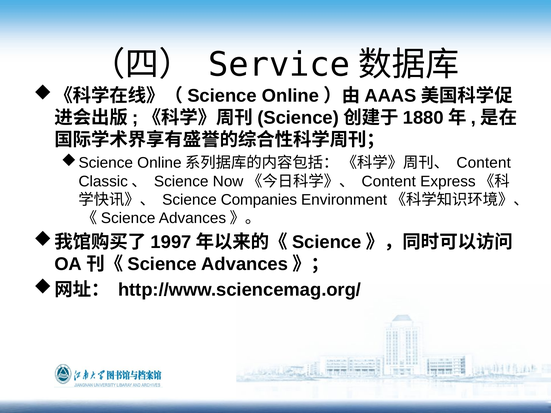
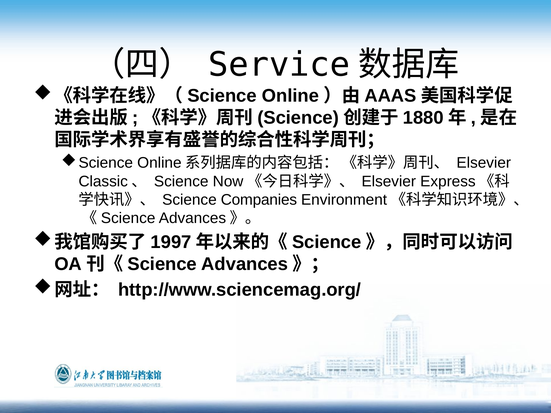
Content at (484, 163): Content -> Elsevier
Content at (389, 181): Content -> Elsevier
